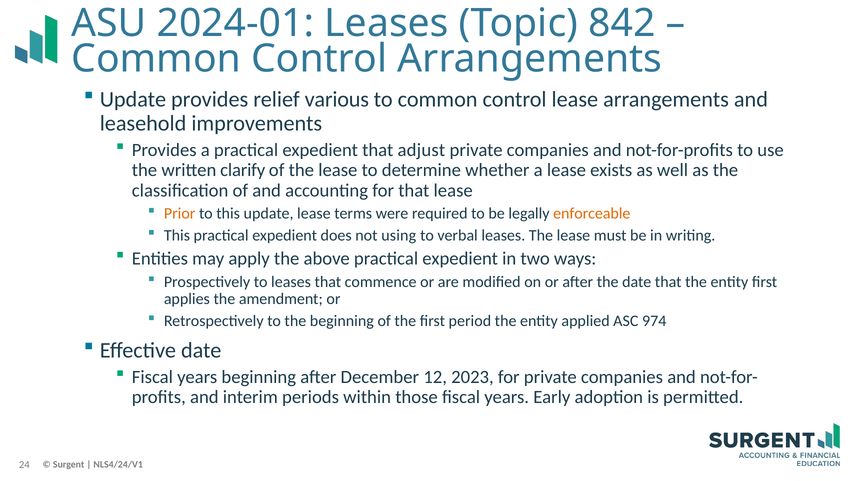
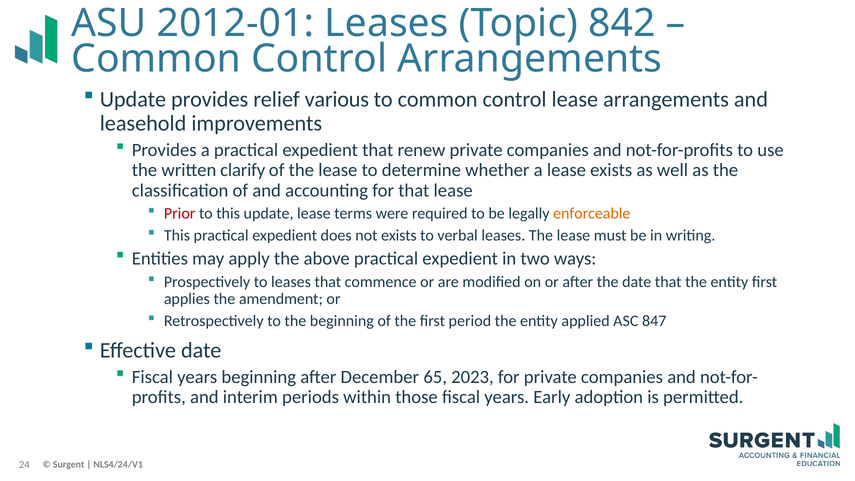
2024-01: 2024-01 -> 2012-01
adjust: adjust -> renew
Prior colour: orange -> red
not using: using -> exists
974: 974 -> 847
12: 12 -> 65
